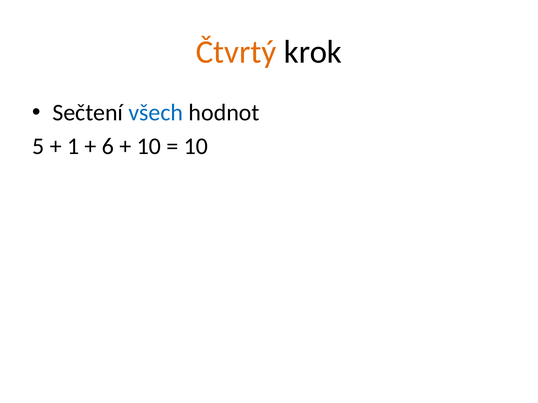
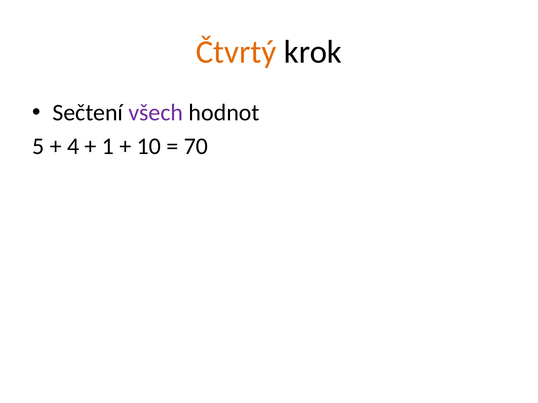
všech colour: blue -> purple
1: 1 -> 4
6: 6 -> 1
10 at (196, 146): 10 -> 70
